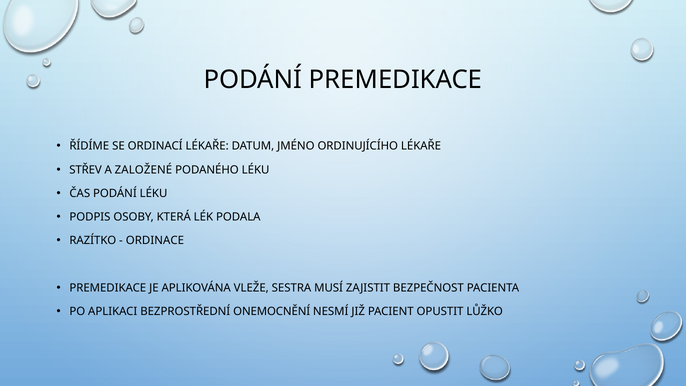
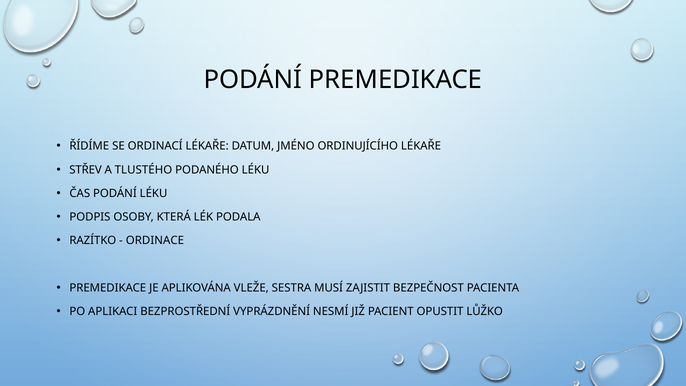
ZALOŽENÉ: ZALOŽENÉ -> TLUSTÉHO
ONEMOCNĚNÍ: ONEMOCNĚNÍ -> VYPRÁZDNĚNÍ
